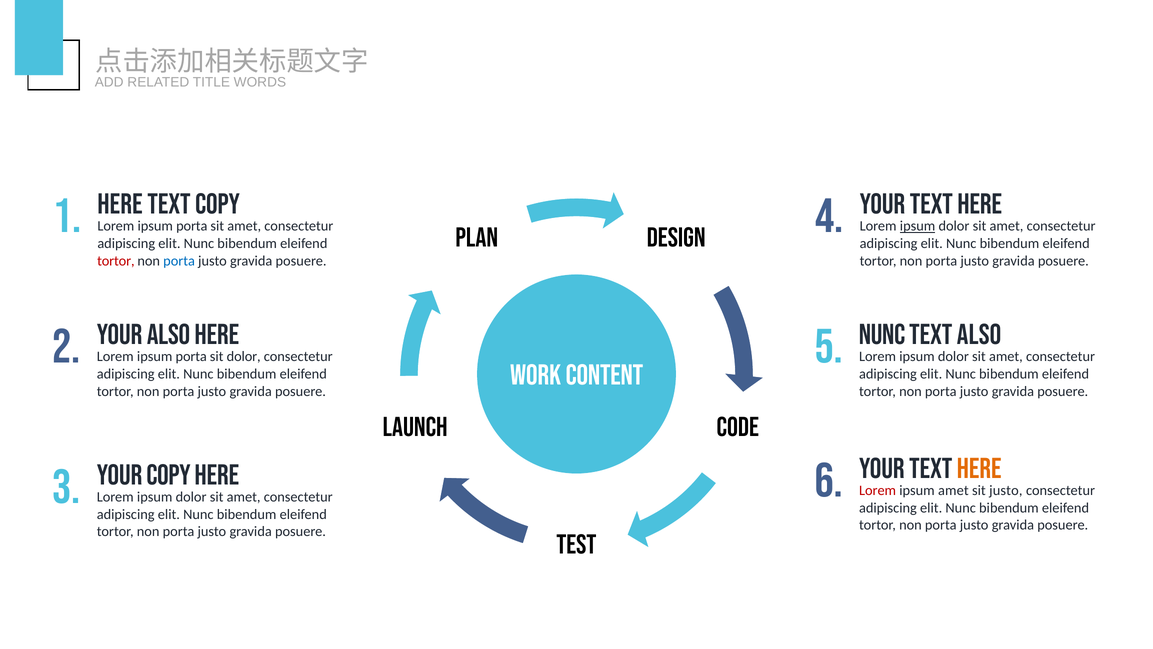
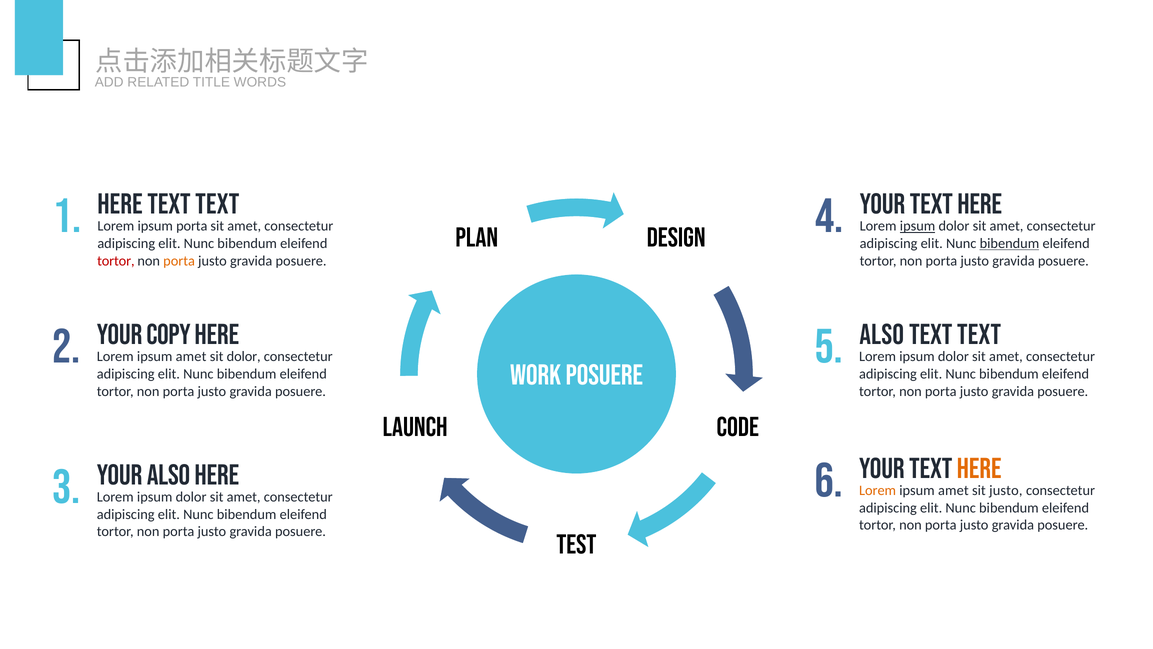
copy at (218, 204): copy -> text
bibendum at (1009, 243) underline: none -> present
porta at (179, 261) colour: blue -> orange
Your also: also -> copy
Nunc at (882, 335): Nunc -> Also
also at (979, 335): also -> text
porta at (191, 356): porta -> amet
Work content: content -> posuere
Your copy: copy -> also
Lorem at (878, 490) colour: red -> orange
